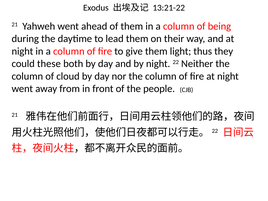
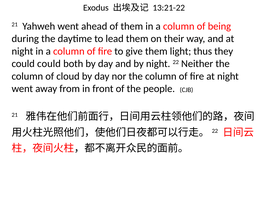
could these: these -> could
